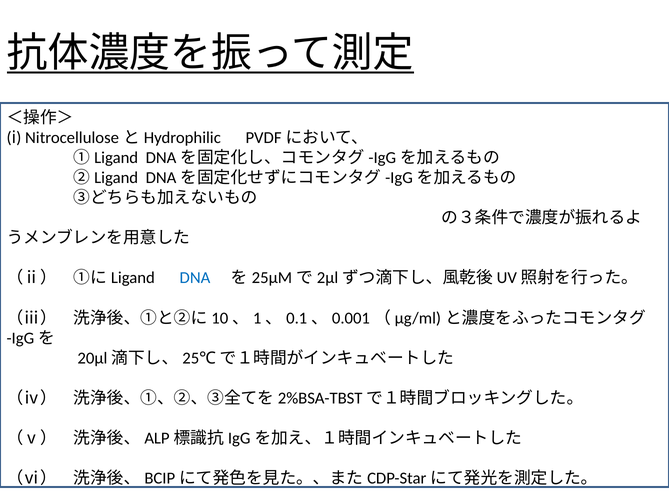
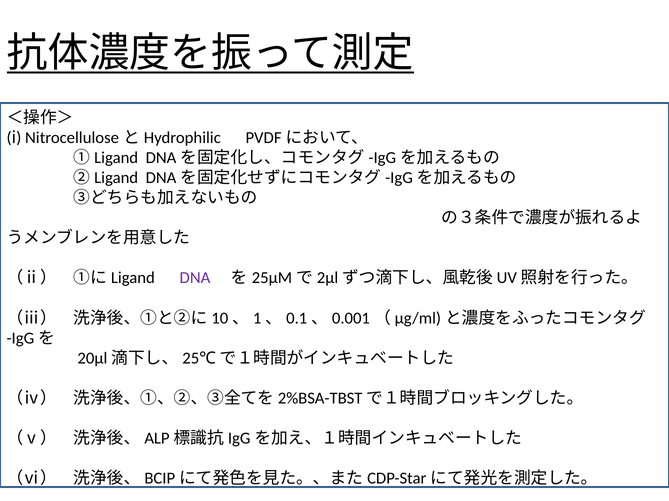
DNA colour: blue -> purple
